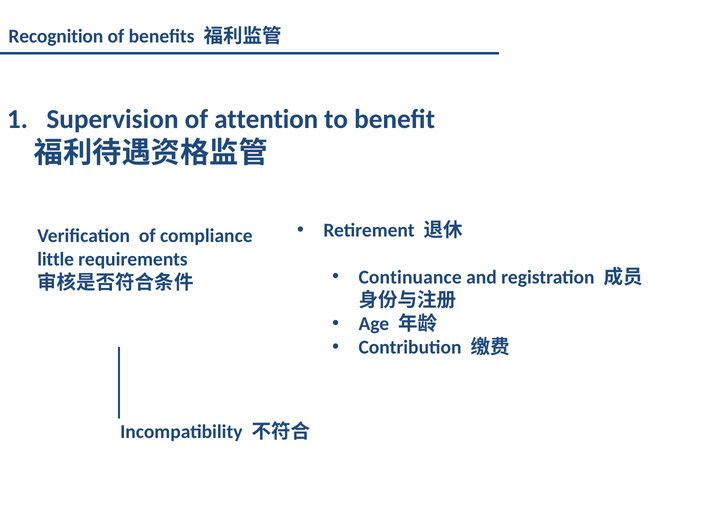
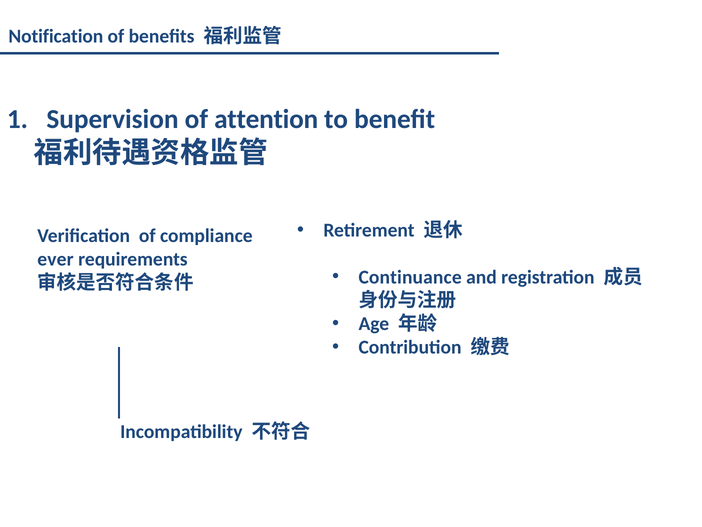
Recognition: Recognition -> Notification
little: little -> ever
